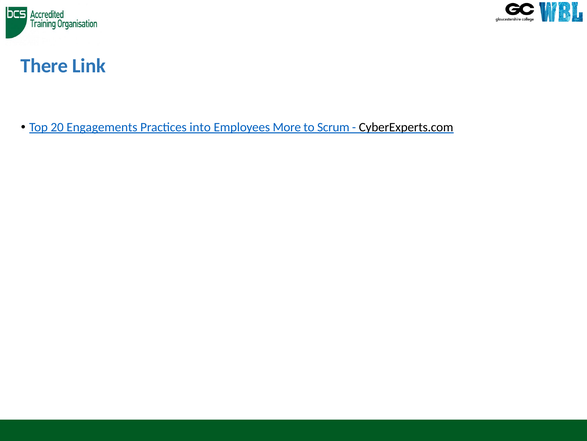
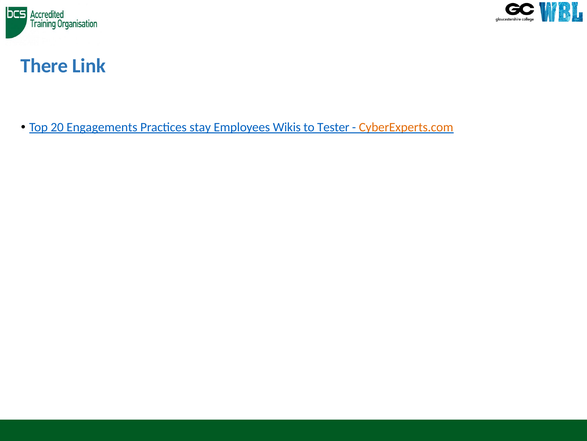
into: into -> stay
More: More -> Wikis
Scrum: Scrum -> Tester
CyberExperts.com colour: black -> orange
